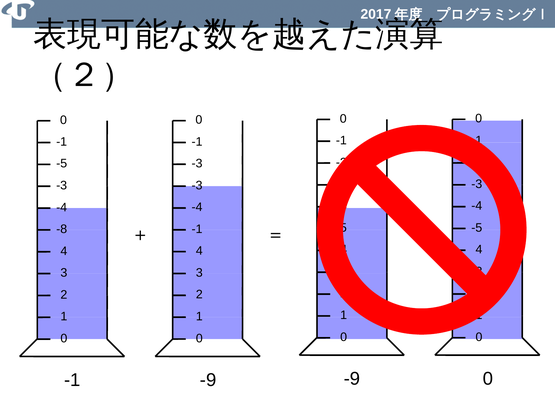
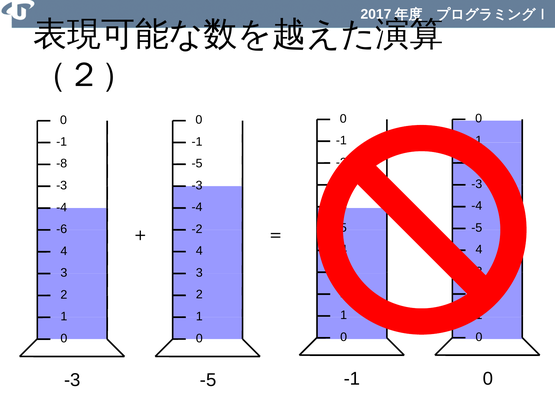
-3 at (197, 164): -3 -> -5
-5 at (62, 164): -5 -> -8
-1 at (197, 229): -1 -> -2
-8: -8 -> -6
-9 at (352, 379): -9 -> -1
-1 at (72, 380): -1 -> -3
-9 at (208, 380): -9 -> -5
